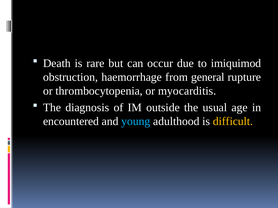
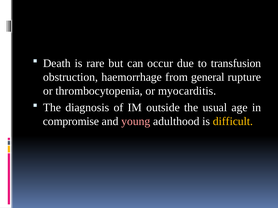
imiquimod: imiquimod -> transfusion
encountered: encountered -> compromise
young colour: light blue -> pink
